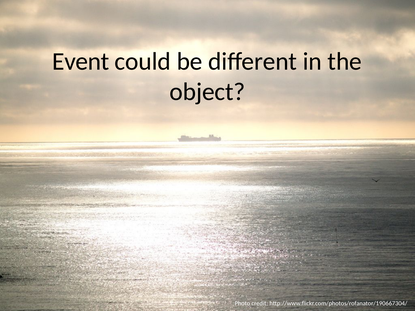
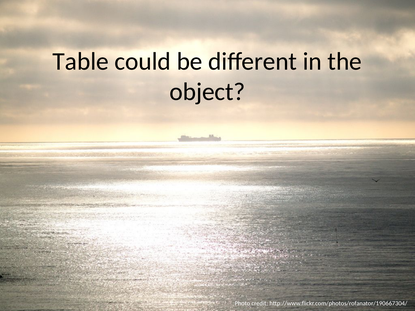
Event: Event -> Table
